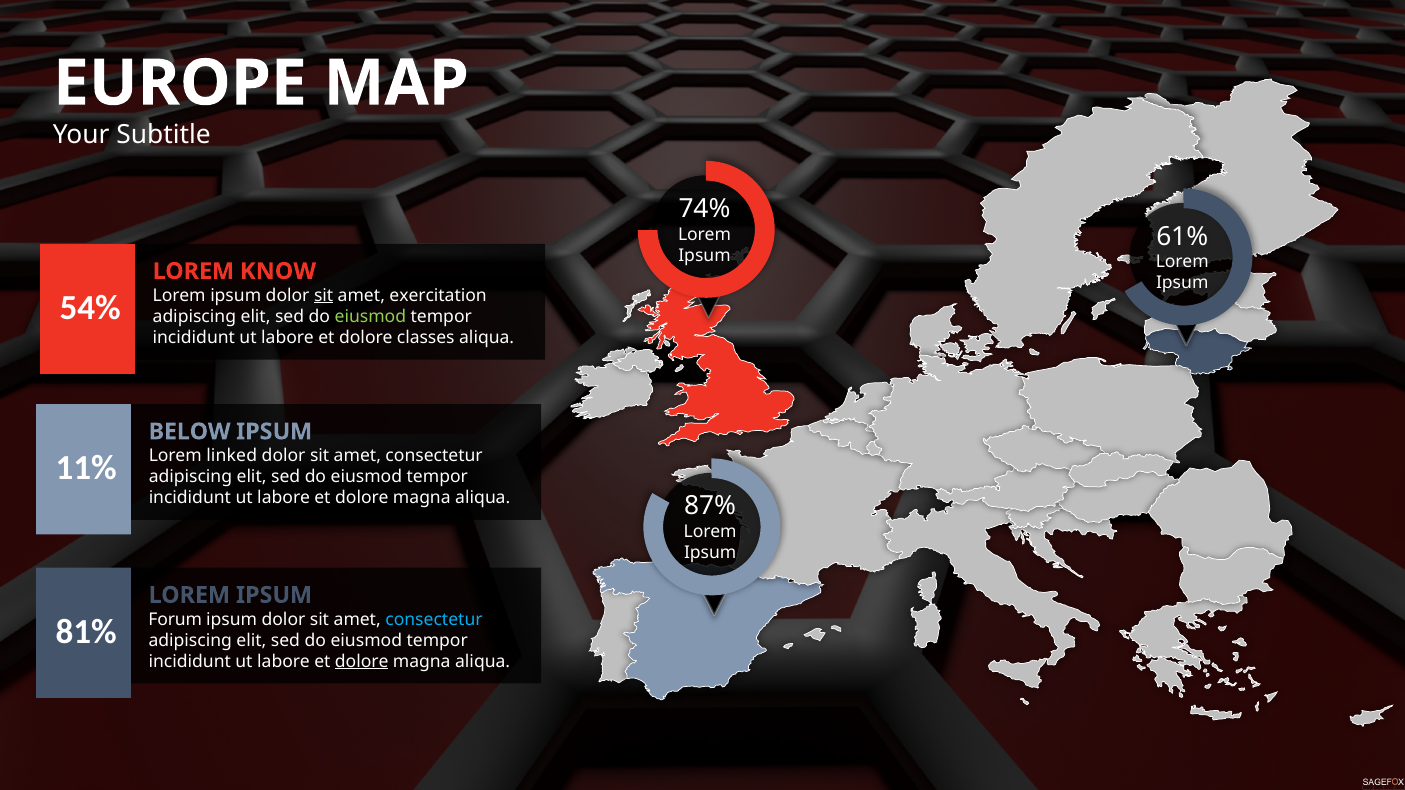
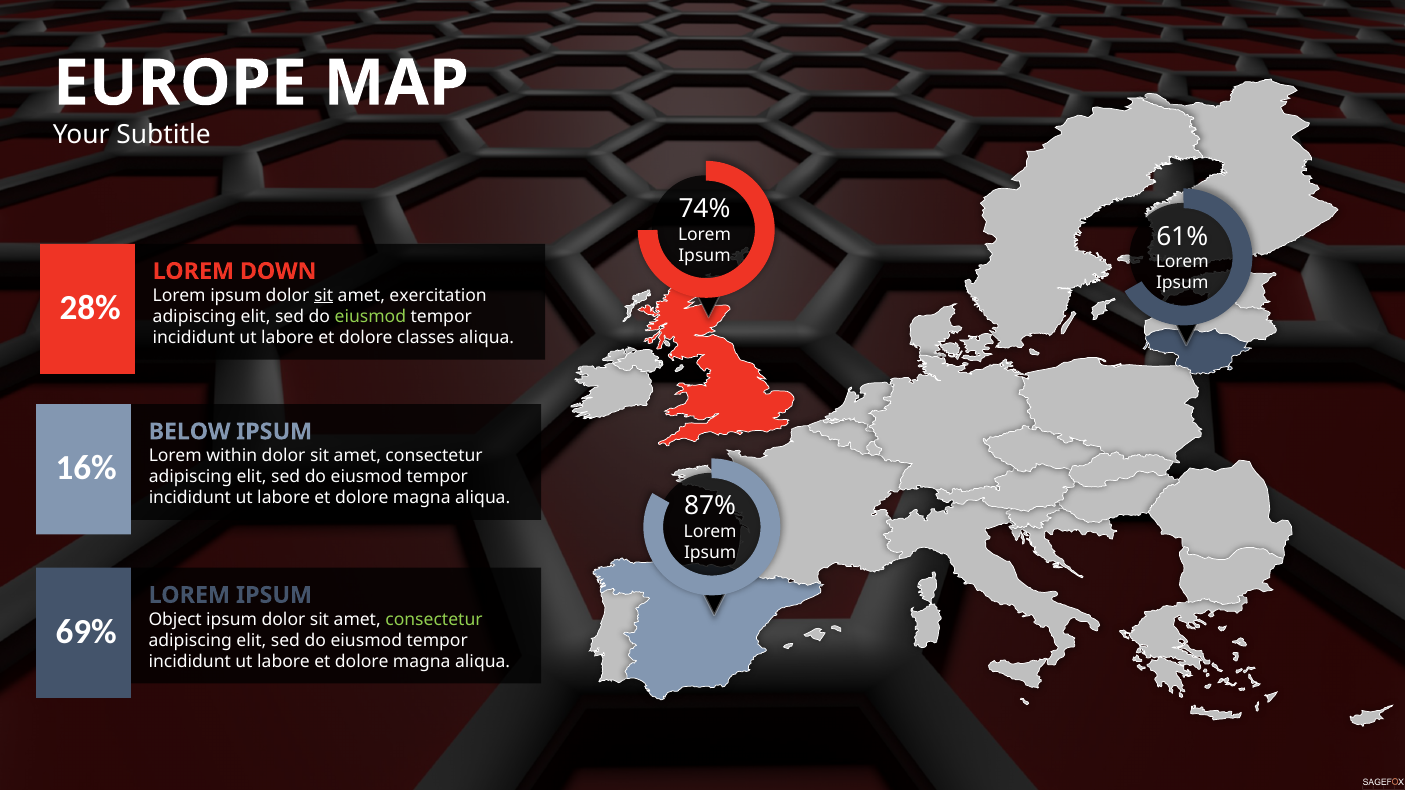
KNOW: KNOW -> DOWN
54%: 54% -> 28%
linked: linked -> within
11%: 11% -> 16%
Forum: Forum -> Object
consectetur at (434, 619) colour: light blue -> light green
81%: 81% -> 69%
dolore at (362, 662) underline: present -> none
